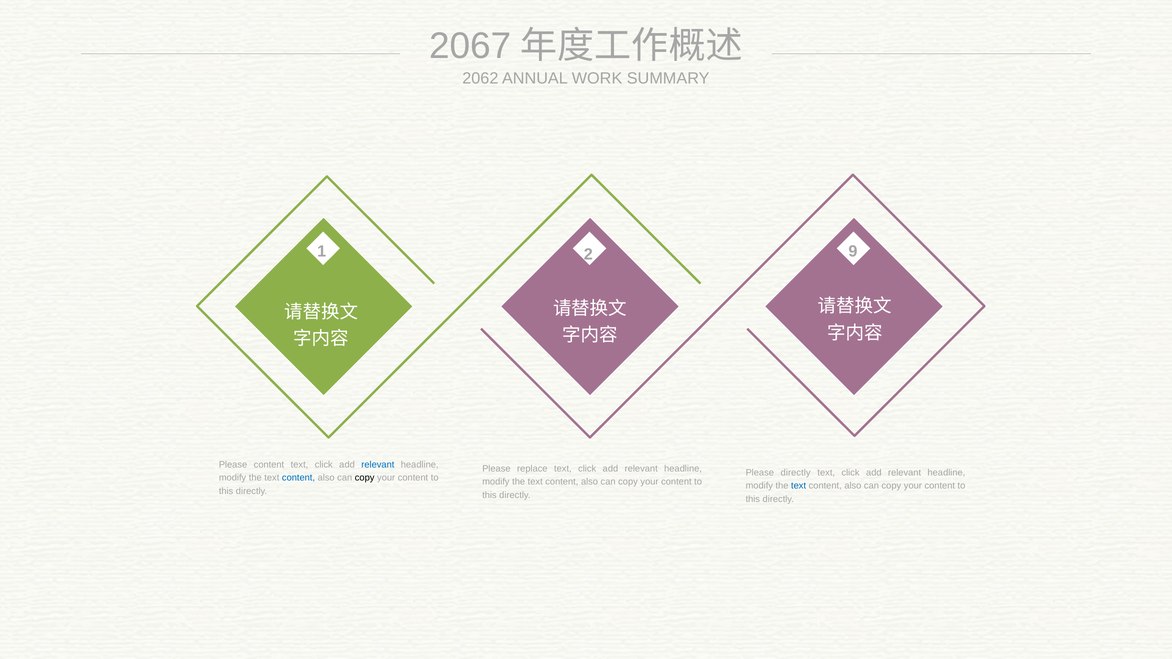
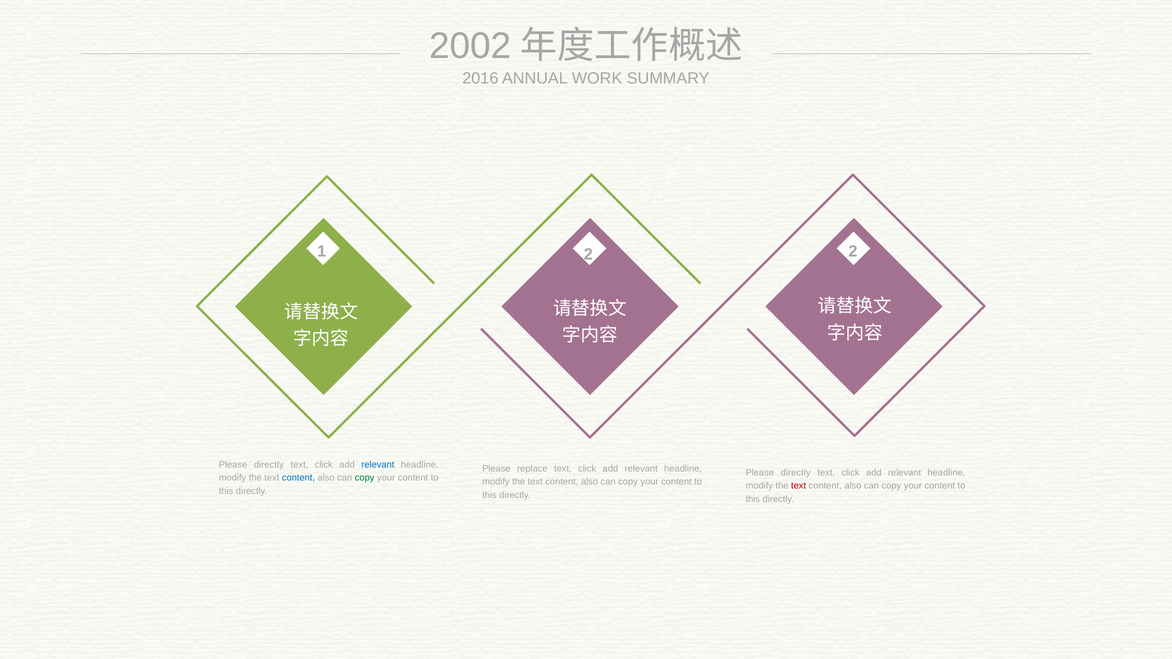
2067: 2067 -> 2002
2062: 2062 -> 2016
2 9: 9 -> 2
content at (269, 465): content -> directly
copy at (365, 478) colour: black -> green
text at (799, 486) colour: blue -> red
